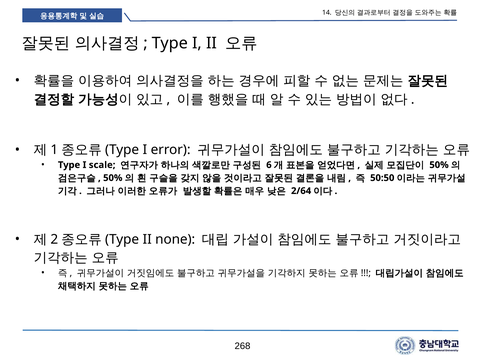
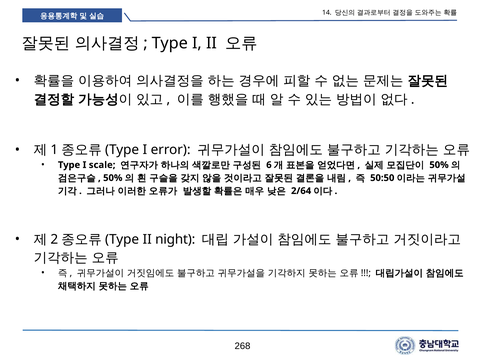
none: none -> night
